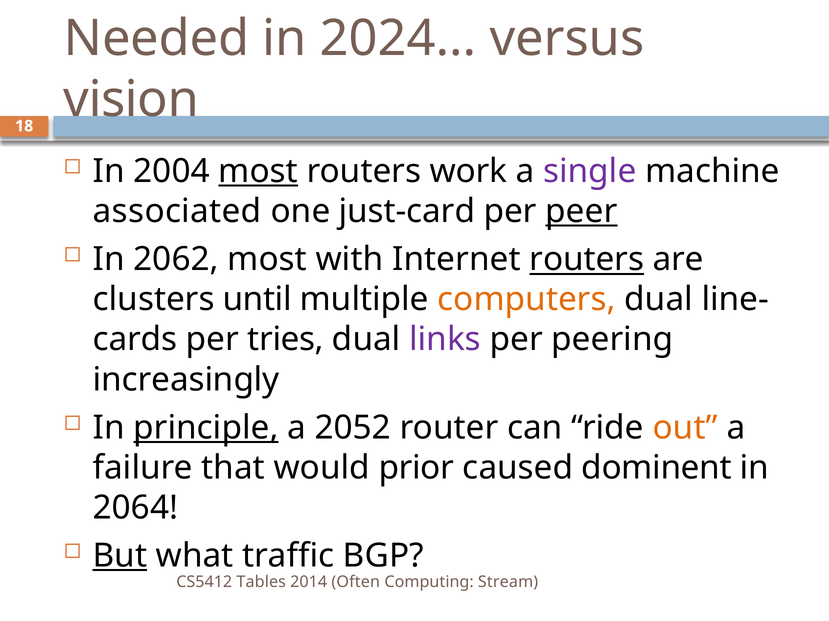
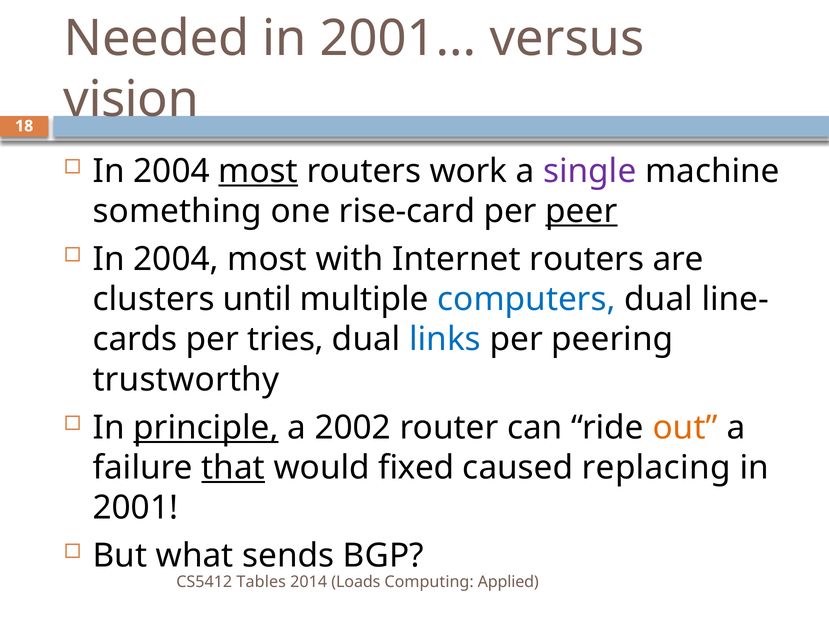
2024 at (398, 39): 2024 -> 2001
associated: associated -> something
just-card: just-card -> rise-card
2062 at (176, 260): 2062 -> 2004
routers at (587, 260) underline: present -> none
computers colour: orange -> blue
links colour: purple -> blue
increasingly: increasingly -> trustworthy
2052: 2052 -> 2002
that underline: none -> present
prior: prior -> fixed
dominent: dominent -> replacing
2064 at (135, 508): 2064 -> 2001
But underline: present -> none
traffic: traffic -> sends
Often: Often -> Loads
Stream: Stream -> Applied
